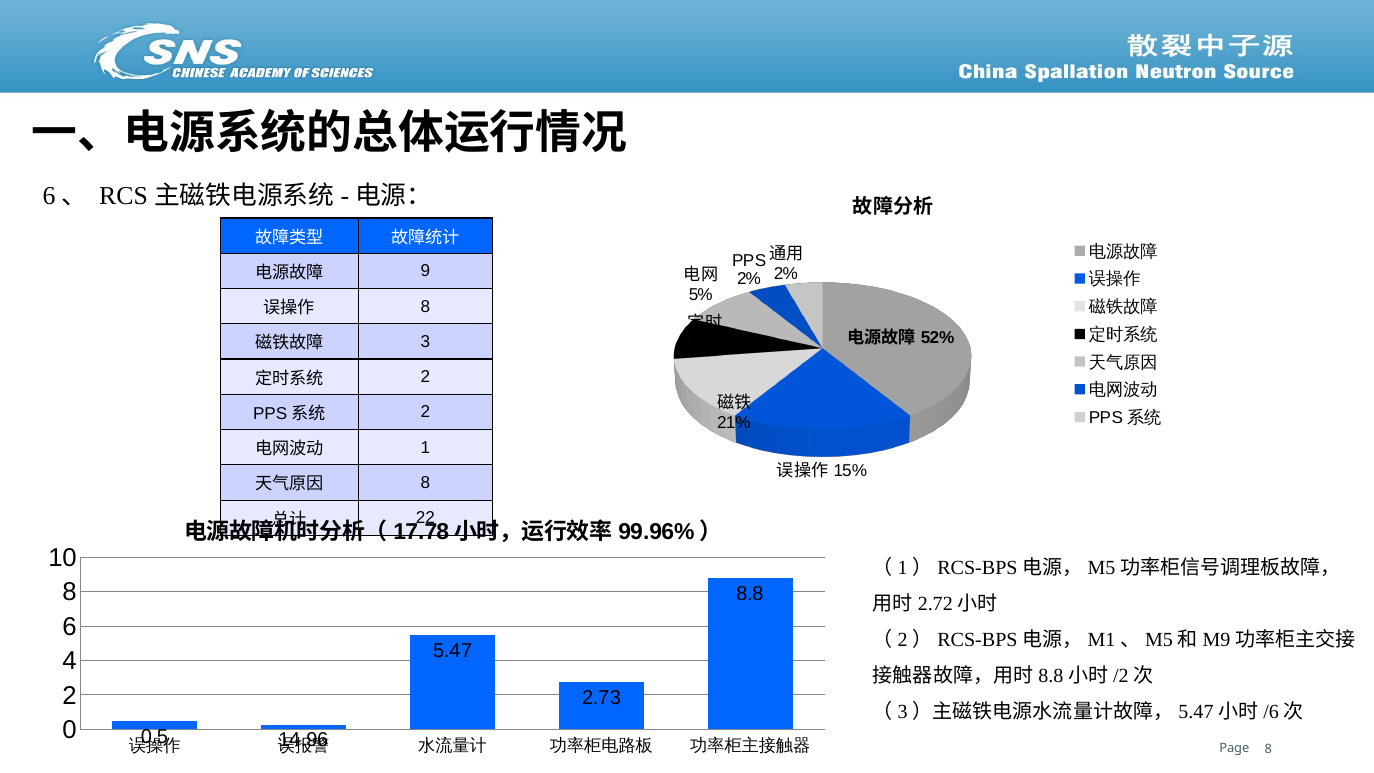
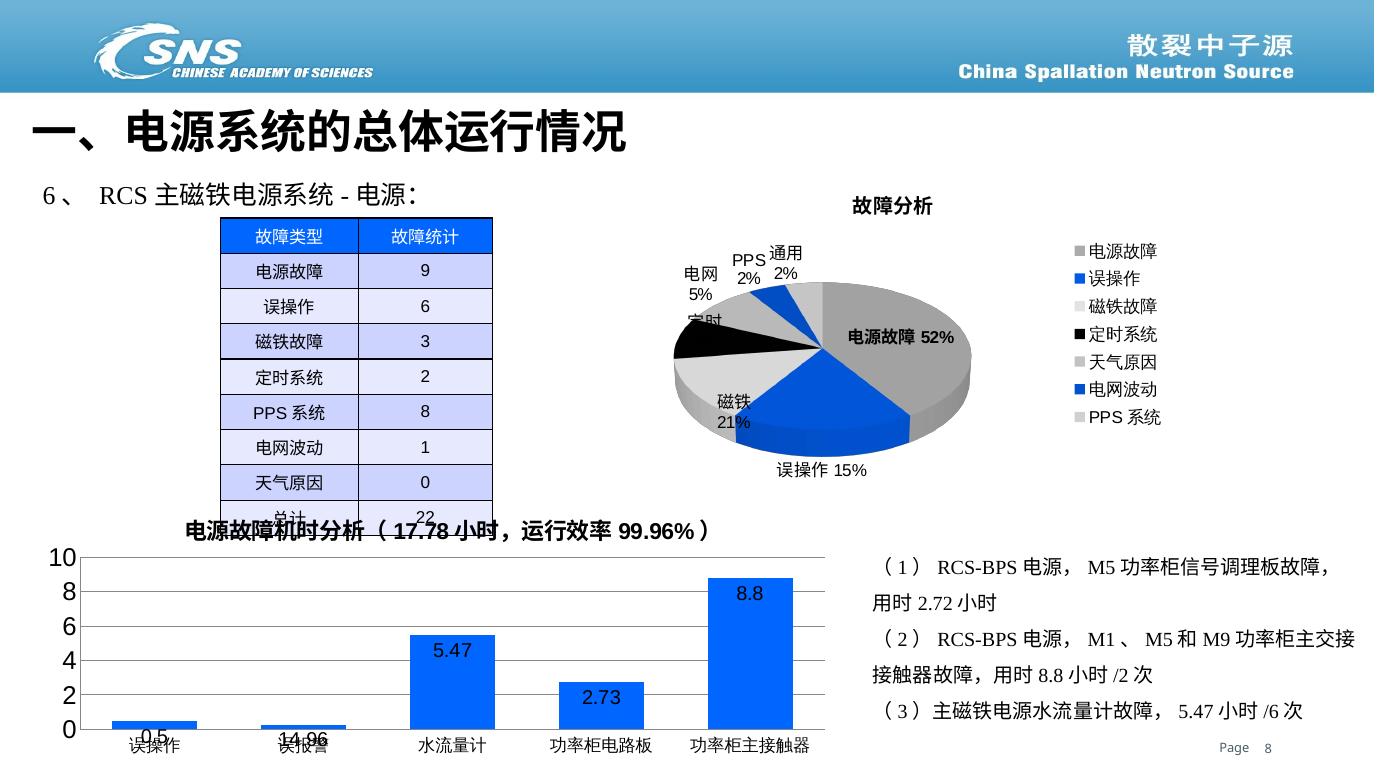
8 at (425, 306): 8 -> 6
2 at (425, 412): 2 -> 8
8 at (425, 483): 8 -> 0
